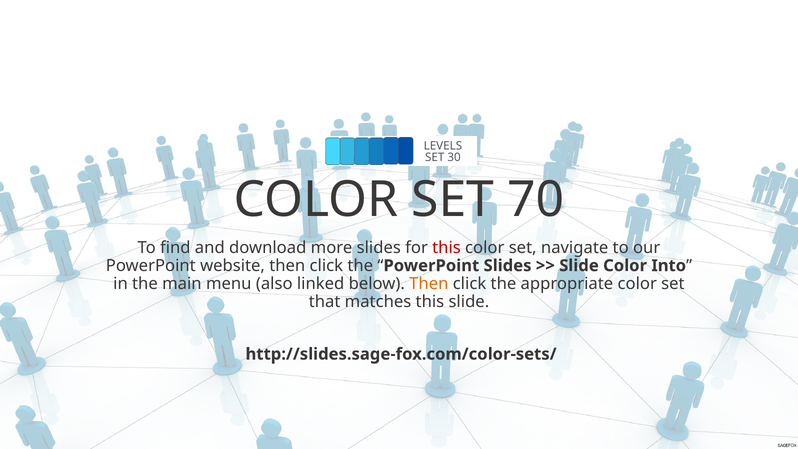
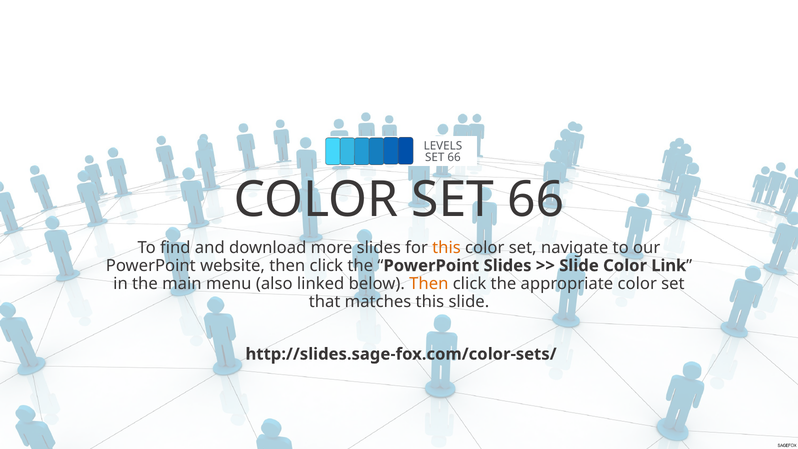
30 at (454, 157): 30 -> 66
COLOR SET 70: 70 -> 66
this at (446, 248) colour: red -> orange
Into: Into -> Link
